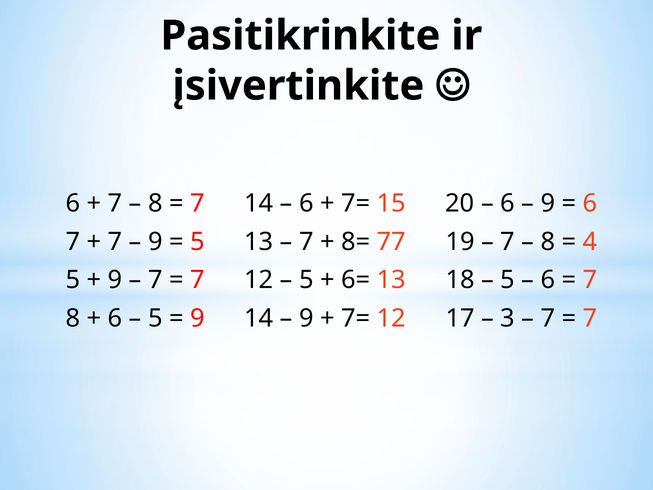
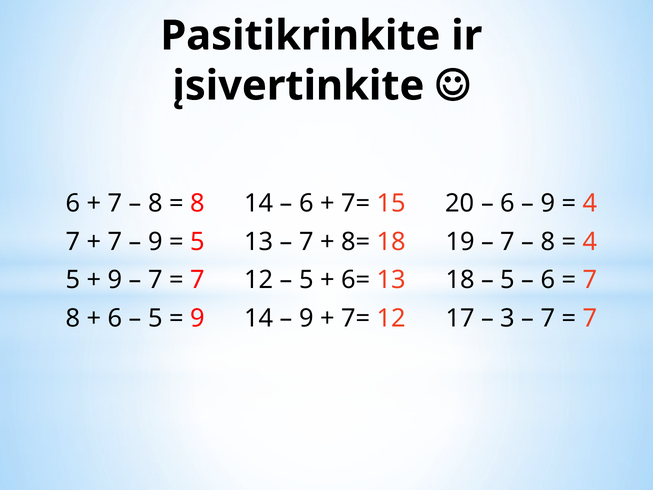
7 at (198, 203): 7 -> 8
6 at (590, 203): 6 -> 4
8= 77: 77 -> 18
